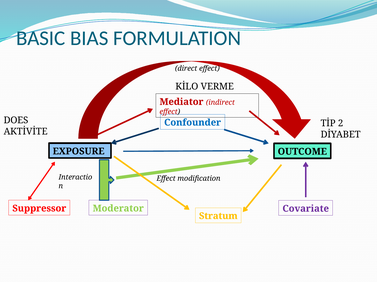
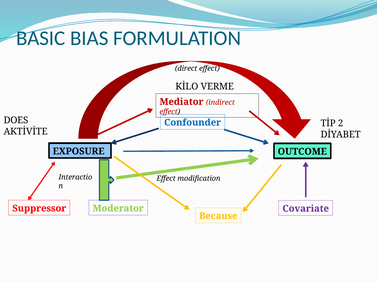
Stratum: Stratum -> Because
